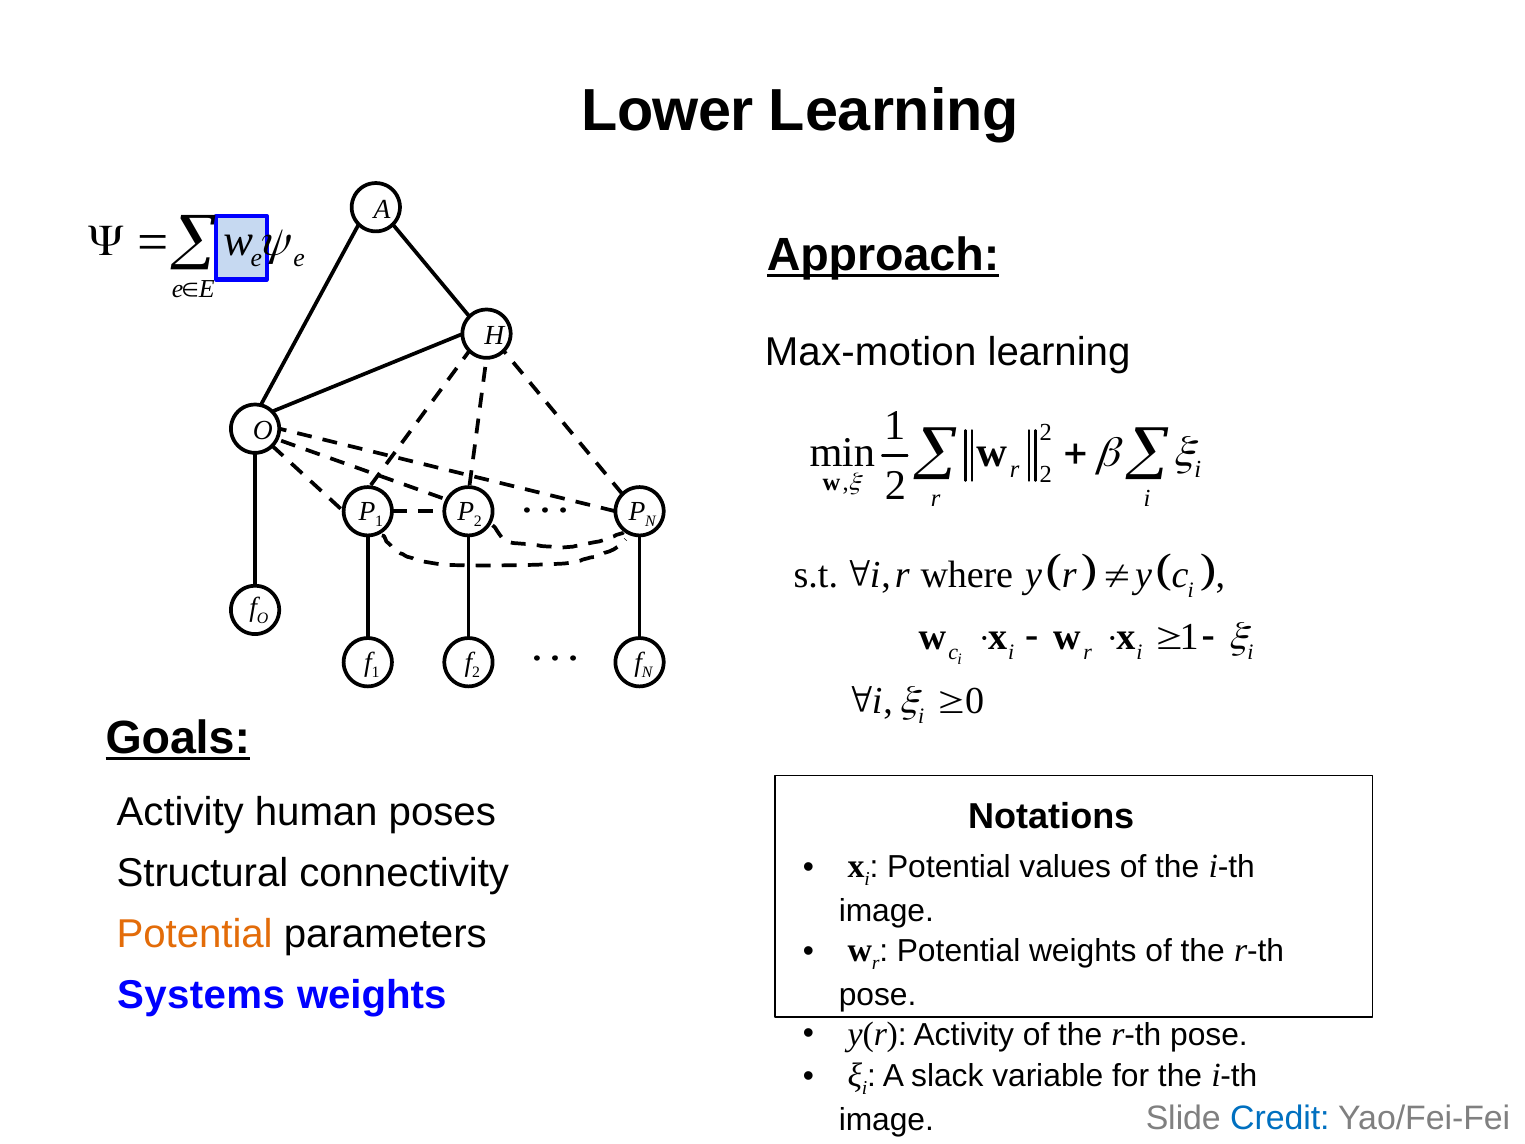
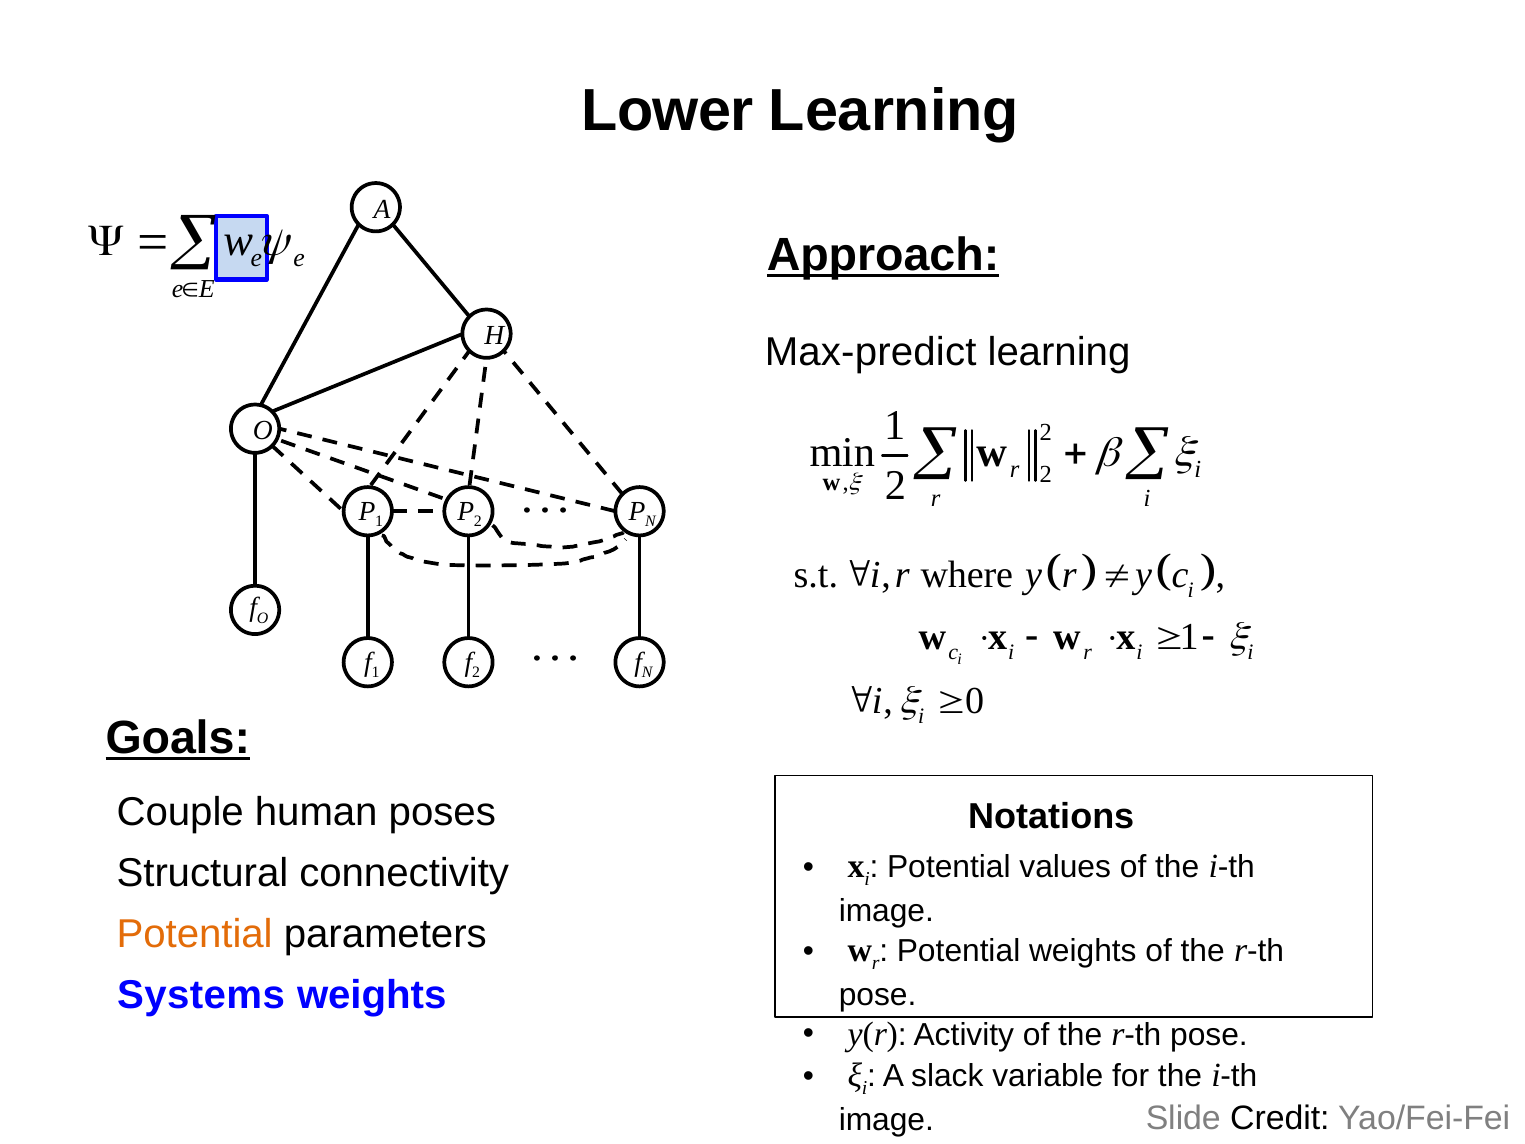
Max-motion: Max-motion -> Max-predict
Activity at (180, 812): Activity -> Couple
Credit colour: blue -> black
